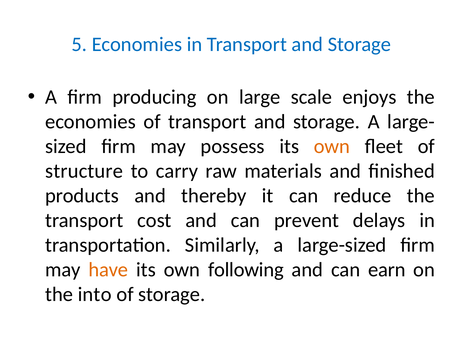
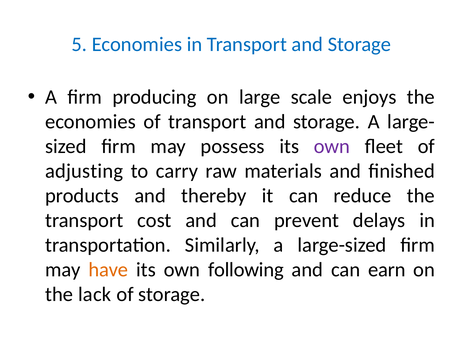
own at (332, 147) colour: orange -> purple
structure: structure -> adjusting
into: into -> lack
